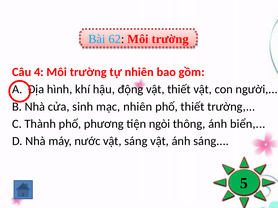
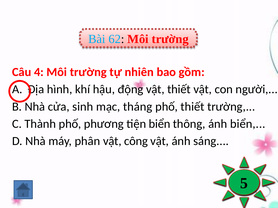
mạc nhiên: nhiên -> tháng
tiện ngòi: ngòi -> biển
nước: nước -> phân
vật sáng: sáng -> công
